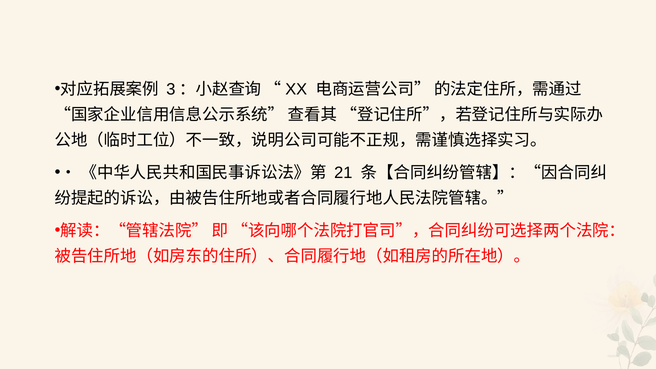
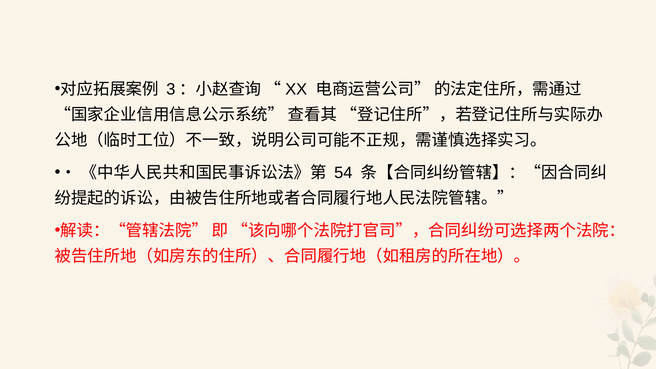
21: 21 -> 54
